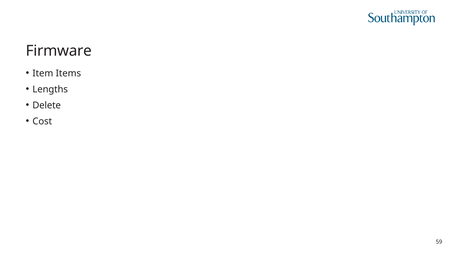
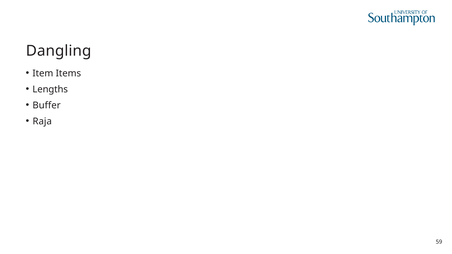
Firmware: Firmware -> Dangling
Delete: Delete -> Buffer
Cost: Cost -> Raja
